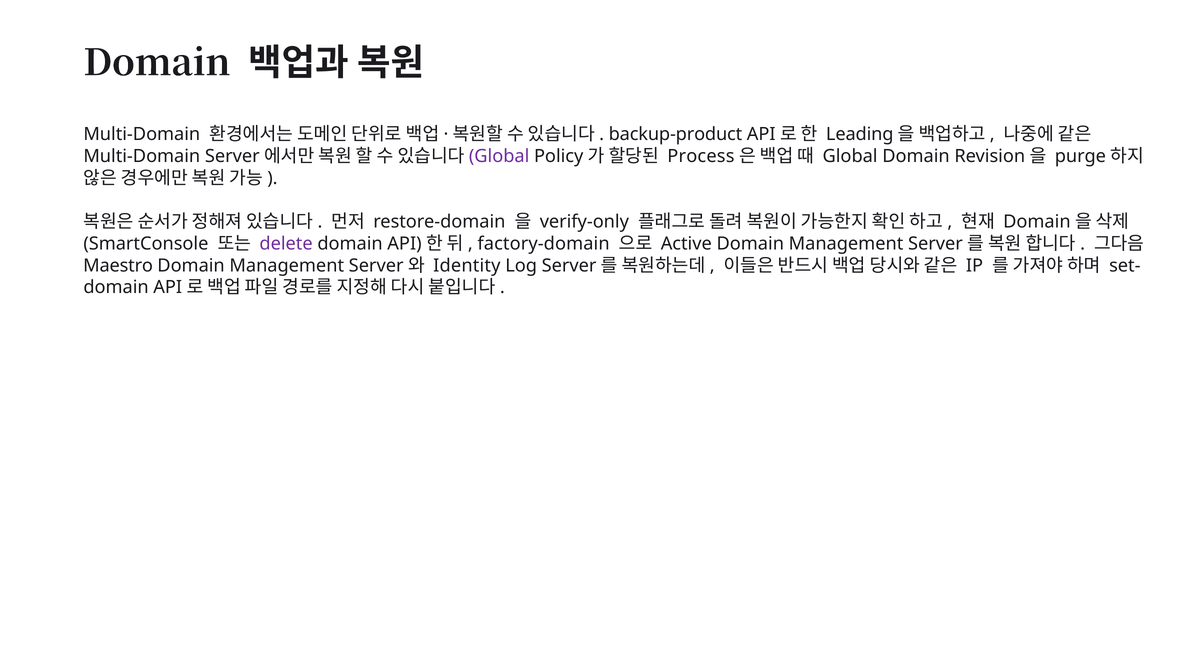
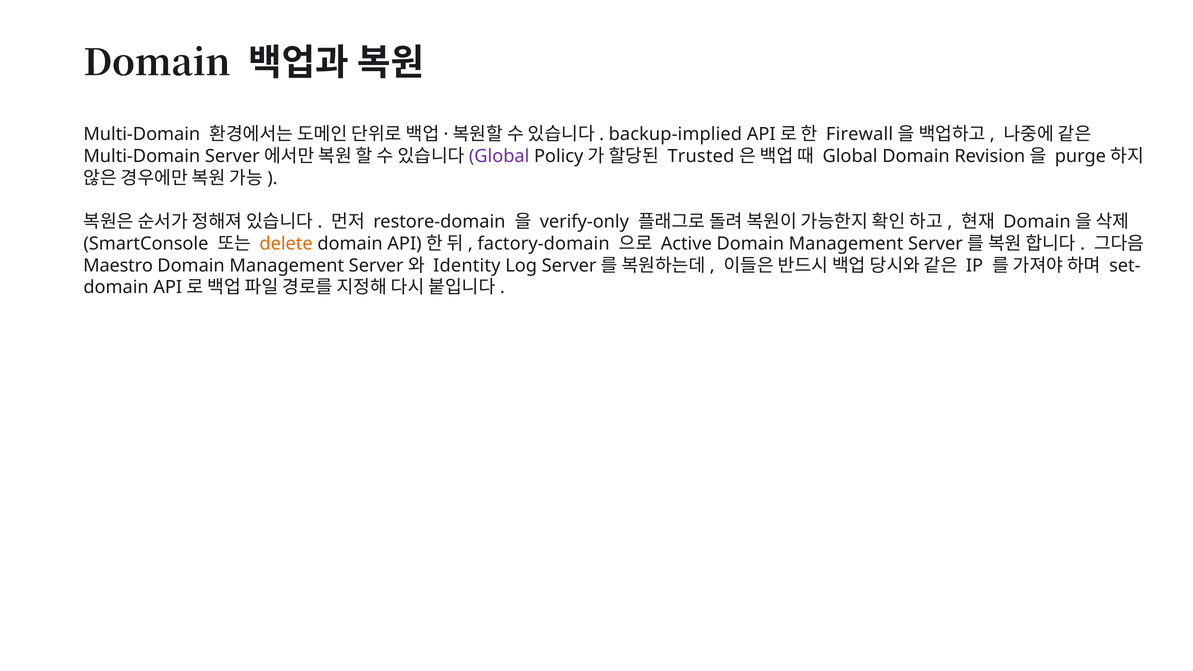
backup-product: backup-product -> backup-implied
Leading: Leading -> Firewall
Process: Process -> Trusted
delete colour: purple -> orange
